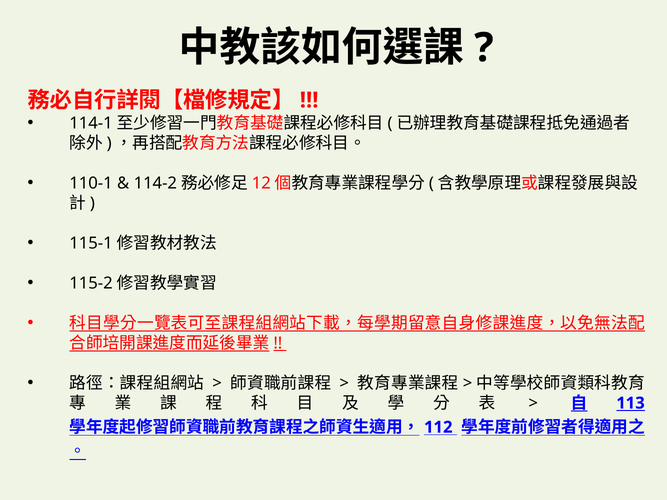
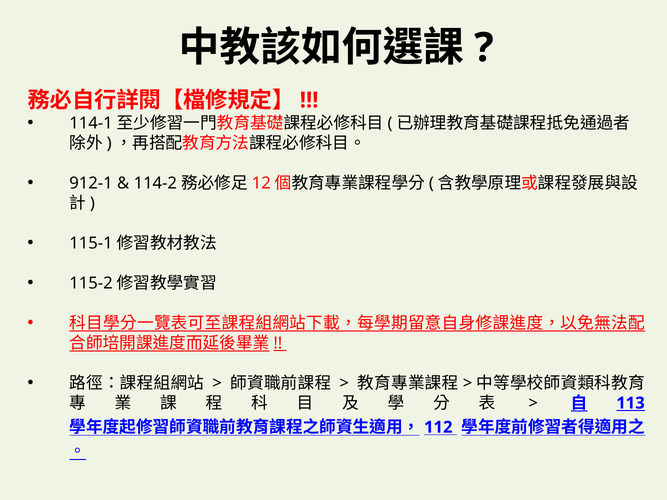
110-1: 110-1 -> 912-1
